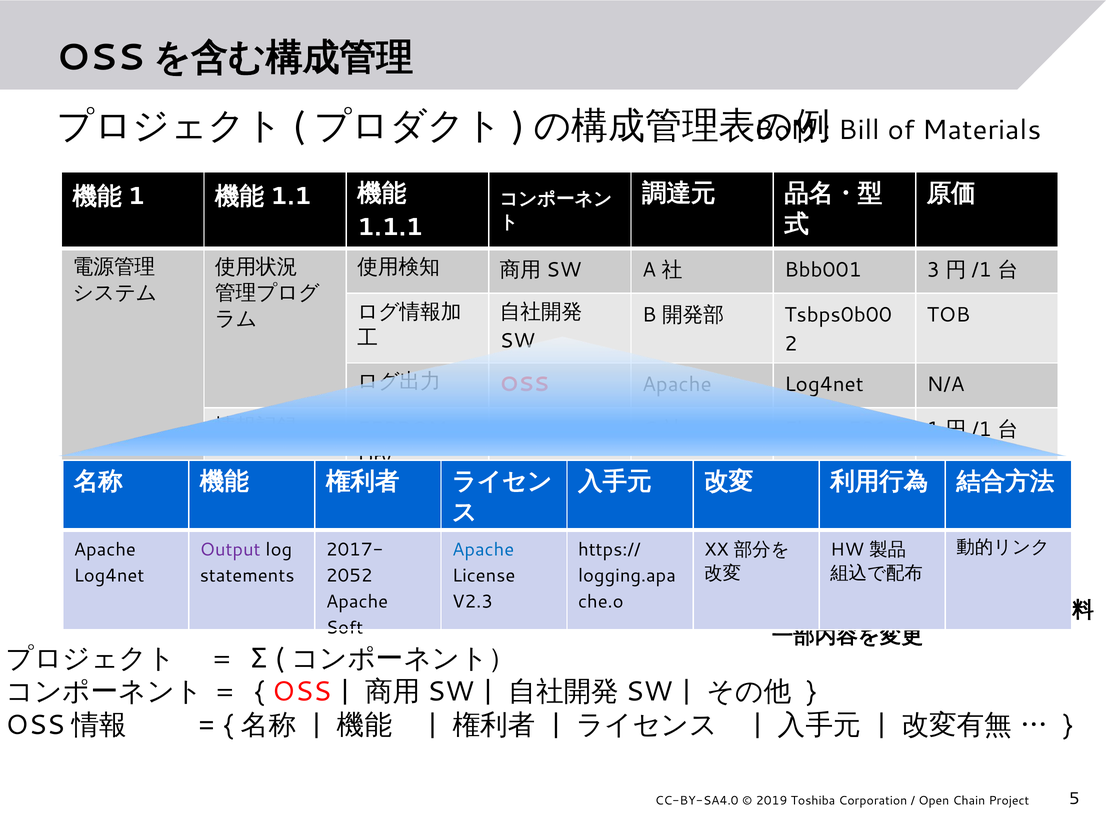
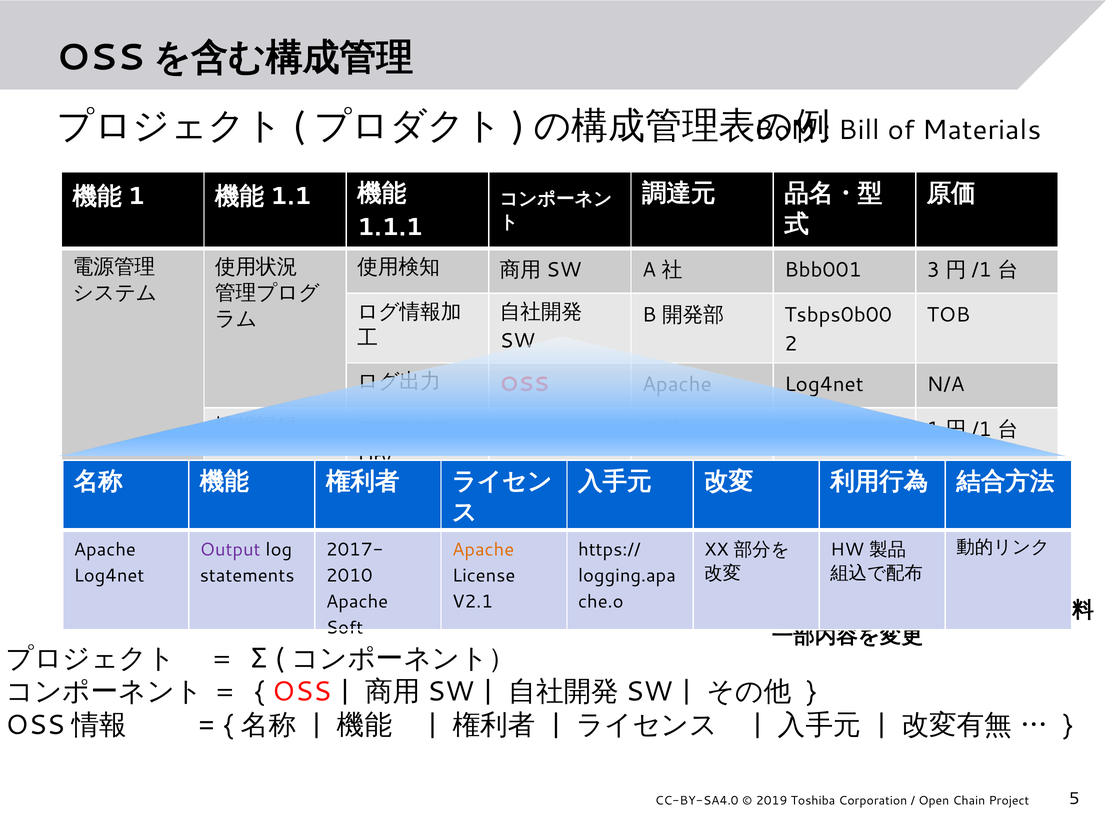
Apache at (483, 550) colour: blue -> orange
2052: 2052 -> 2010
V2.3: V2.3 -> V2.1
